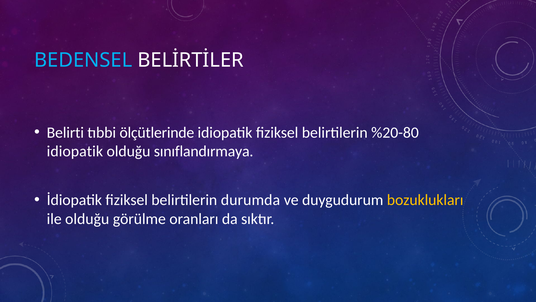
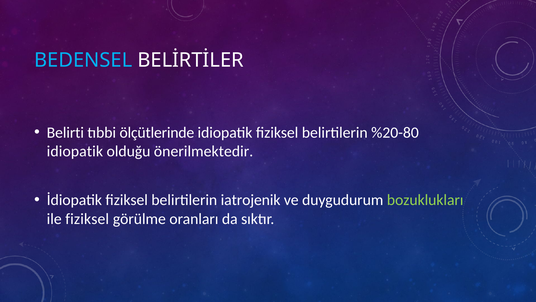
sınıflandırmaya: sınıflandırmaya -> önerilmektedir
durumda: durumda -> iatrojenik
bozuklukları colour: yellow -> light green
ile olduğu: olduğu -> fiziksel
